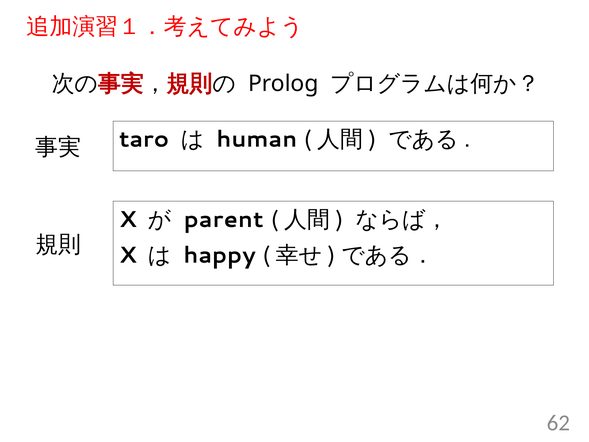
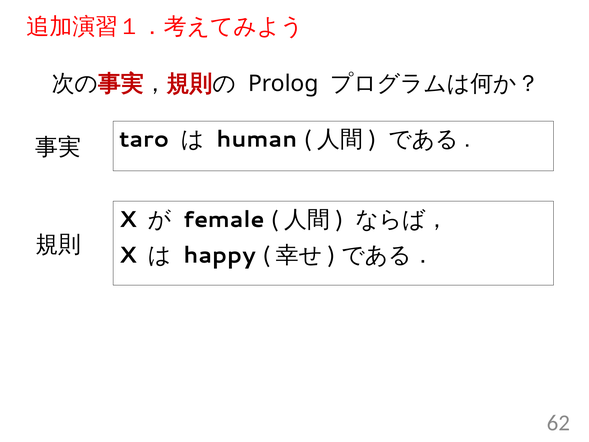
parent: parent -> female
